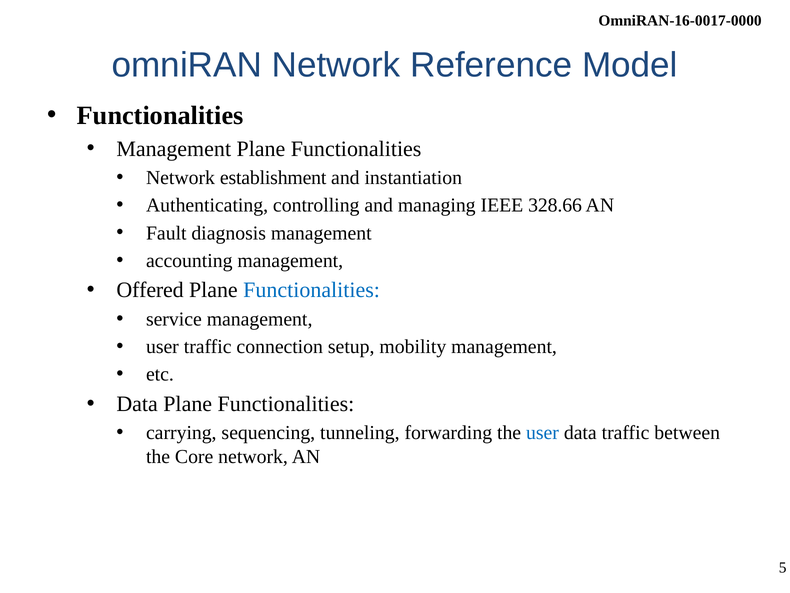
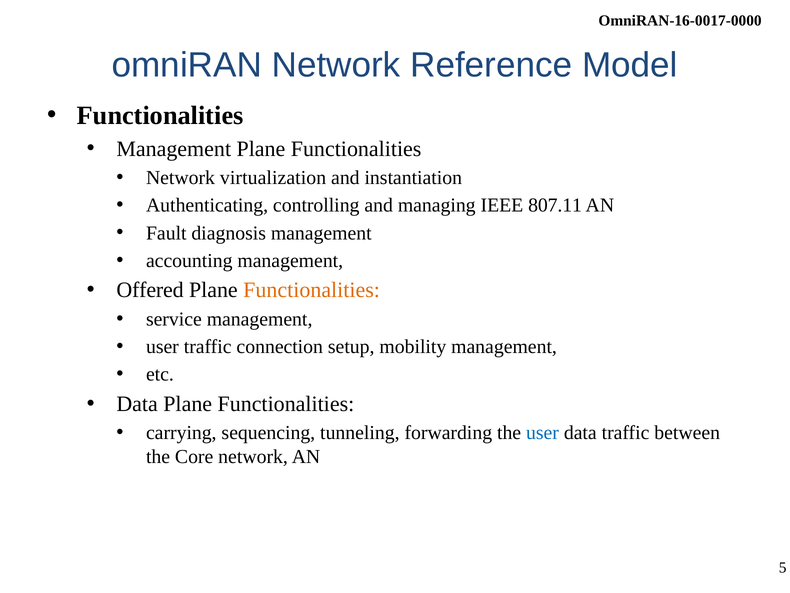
establishment: establishment -> virtualization
328.66: 328.66 -> 807.11
Functionalities at (312, 290) colour: blue -> orange
